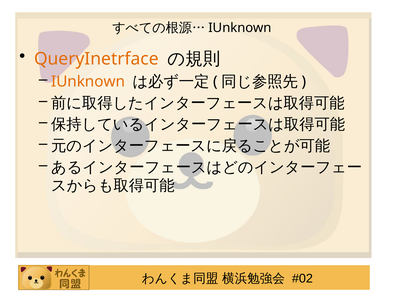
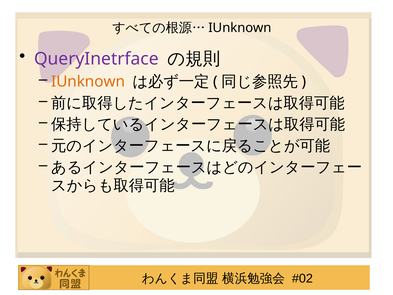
QueryInetrface colour: orange -> purple
